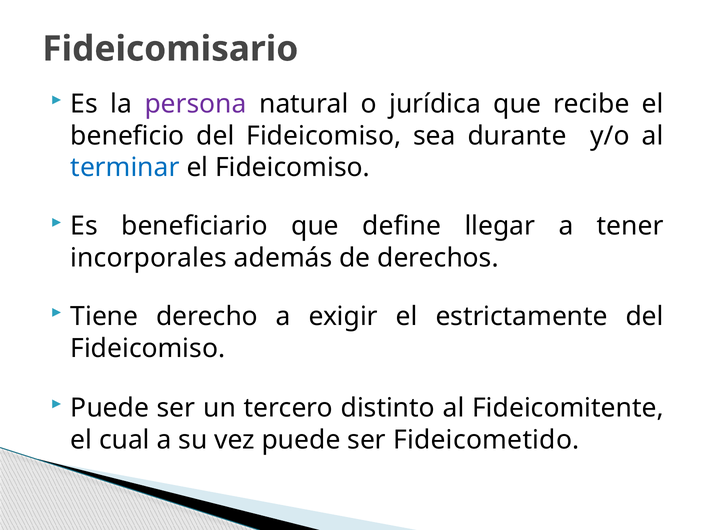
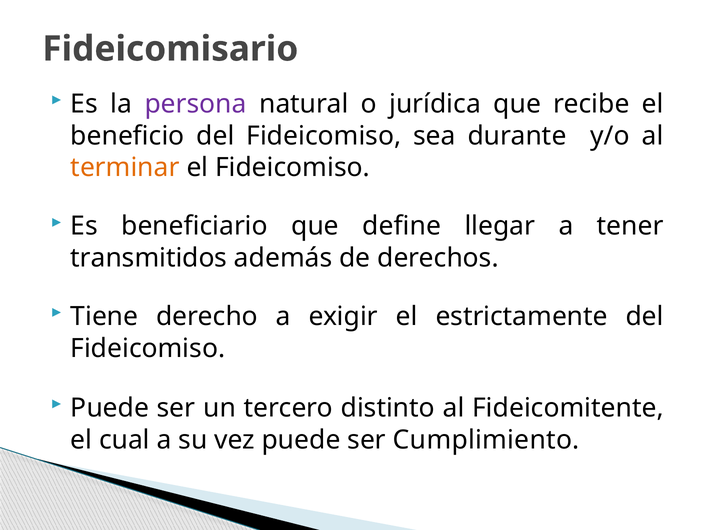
terminar colour: blue -> orange
incorporales: incorporales -> transmitidos
Fideicometido: Fideicometido -> Cumplimiento
